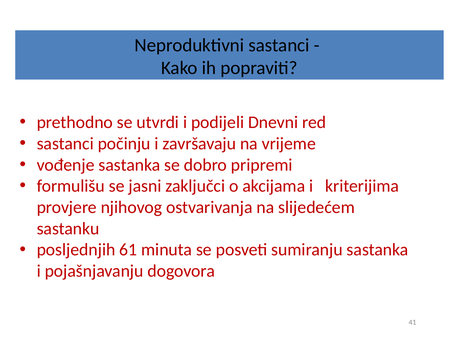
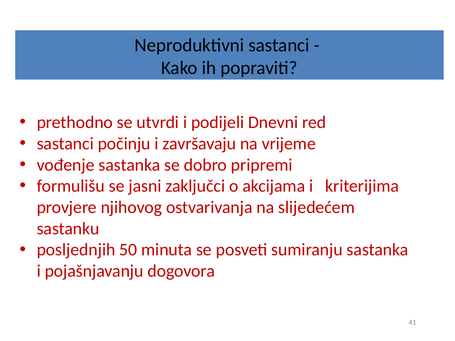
61: 61 -> 50
